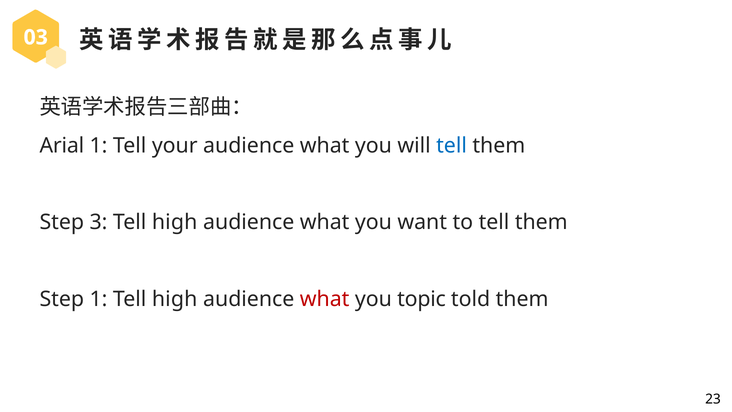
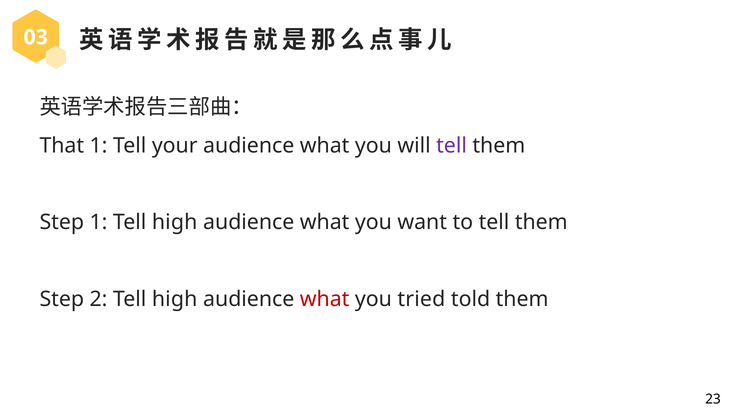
Arial: Arial -> That
tell at (452, 145) colour: blue -> purple
Step 3: 3 -> 1
Step 1: 1 -> 2
topic: topic -> tried
